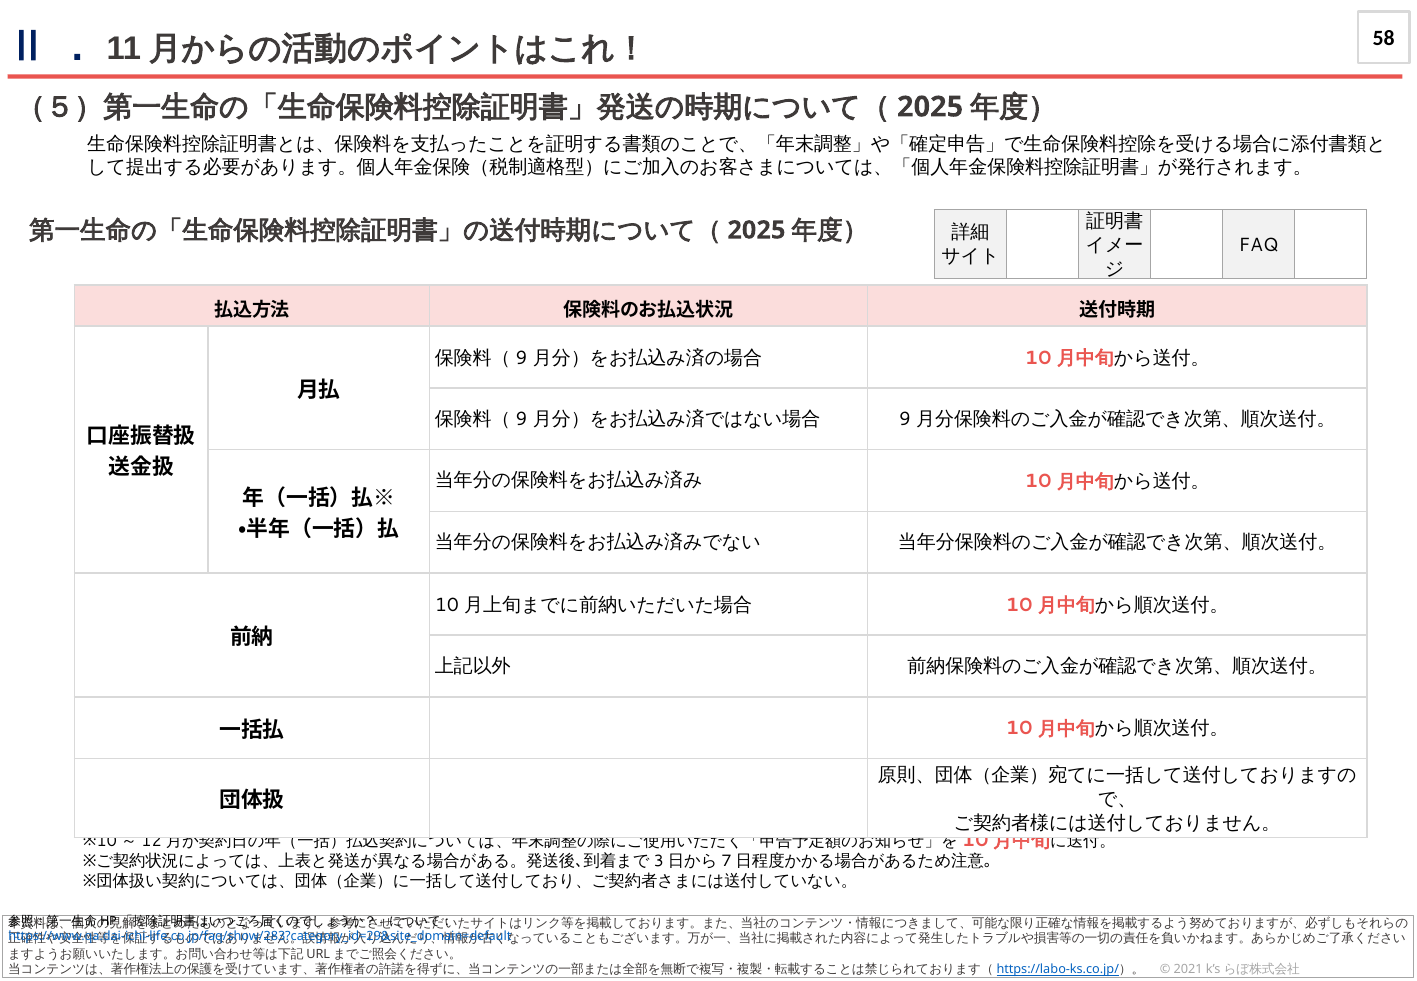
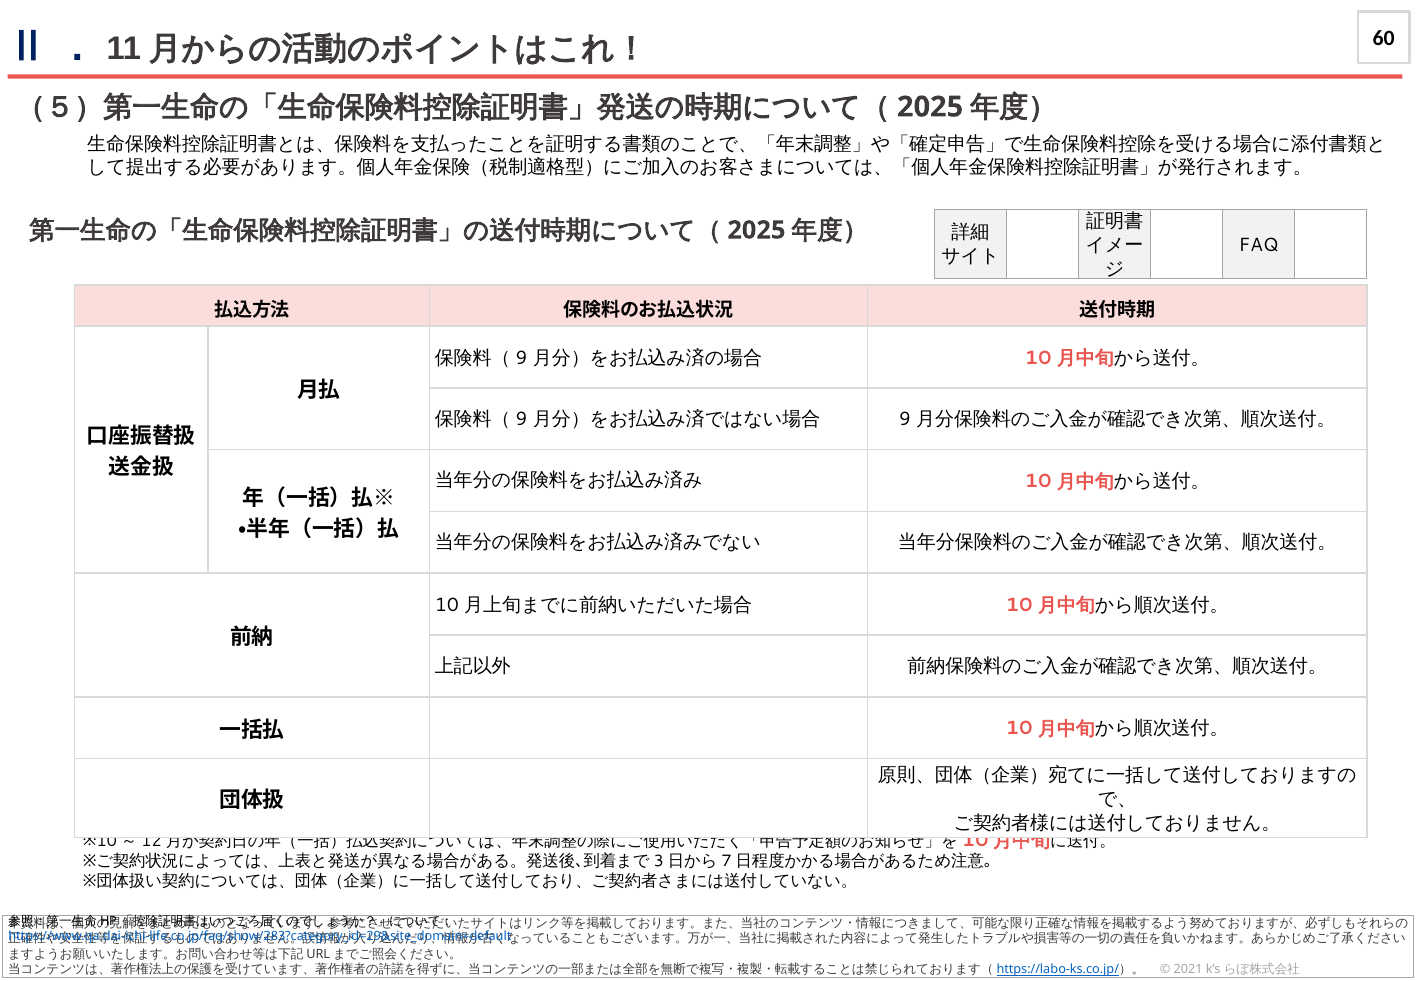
58: 58 -> 60
